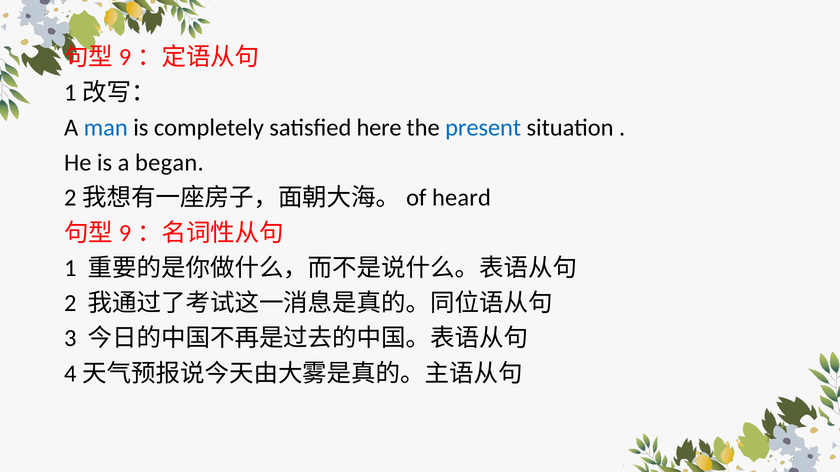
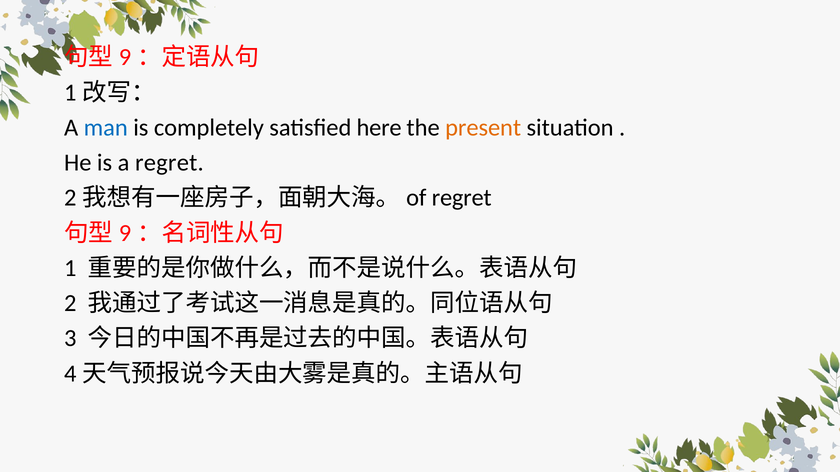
present colour: blue -> orange
a began: began -> regret
heard at (461, 198): heard -> regret
